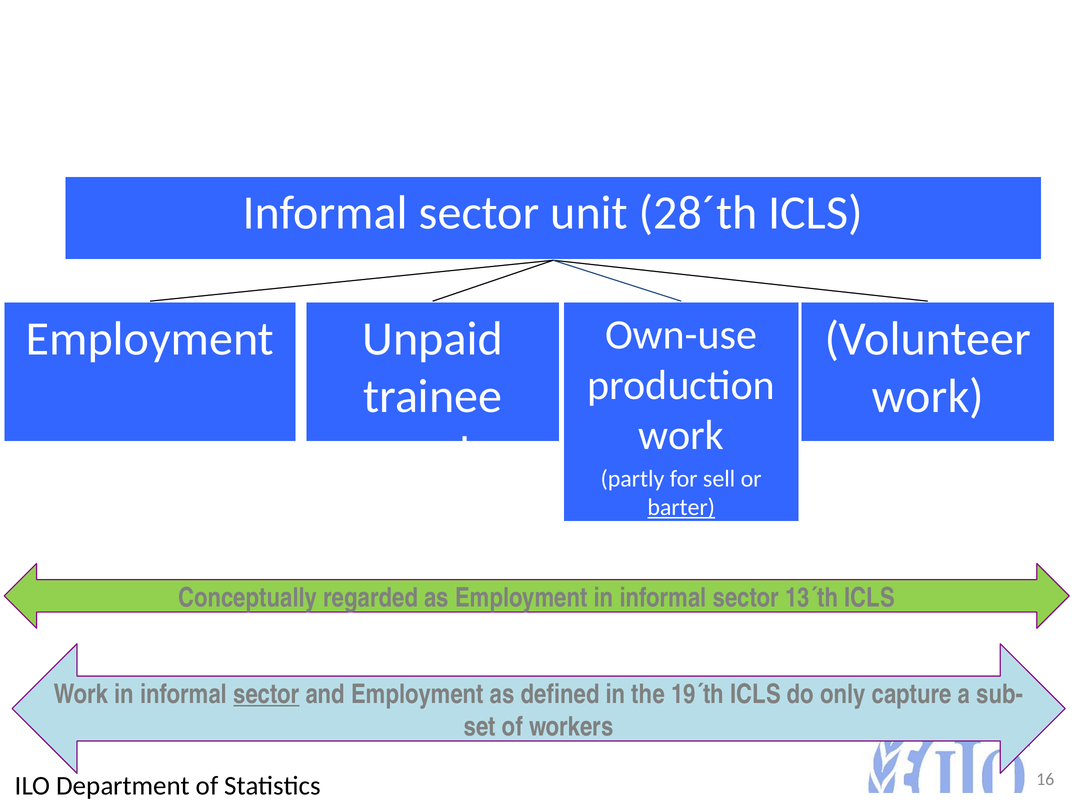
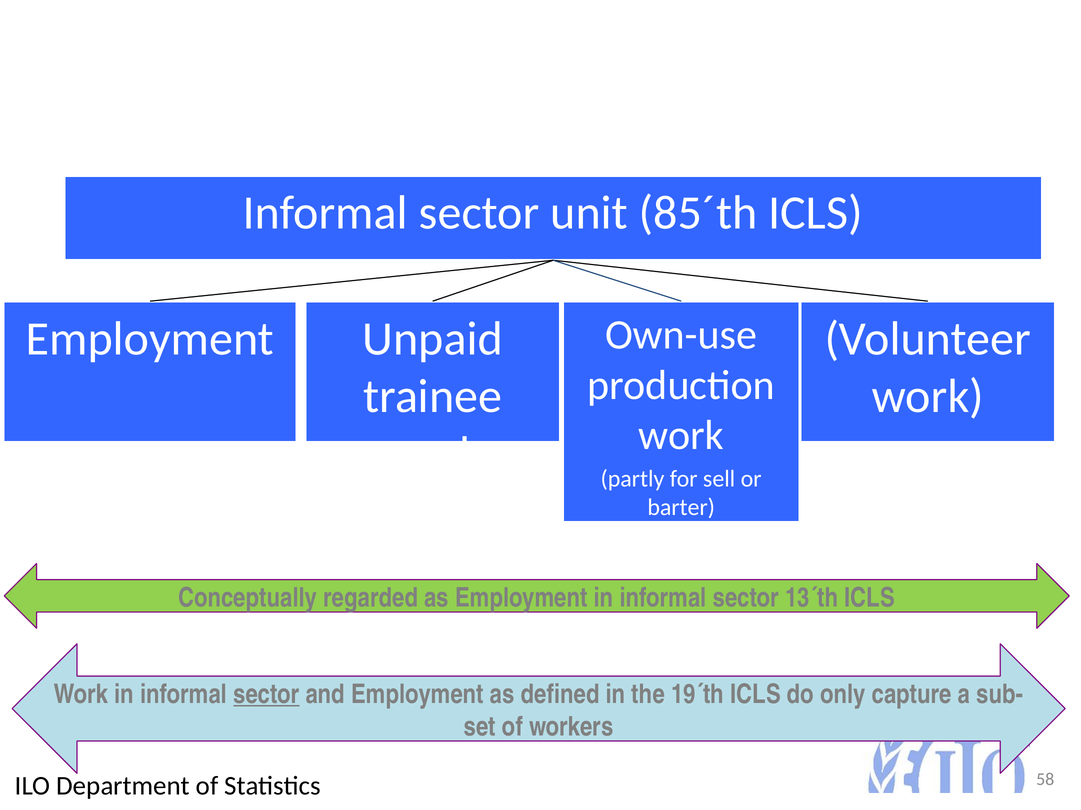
28´th: 28´th -> 85´th
barter underline: present -> none
16: 16 -> 58
